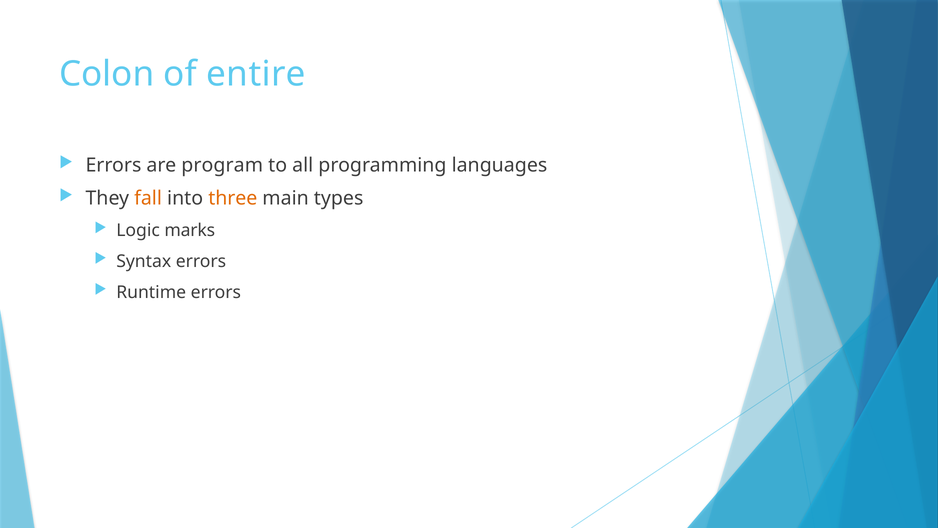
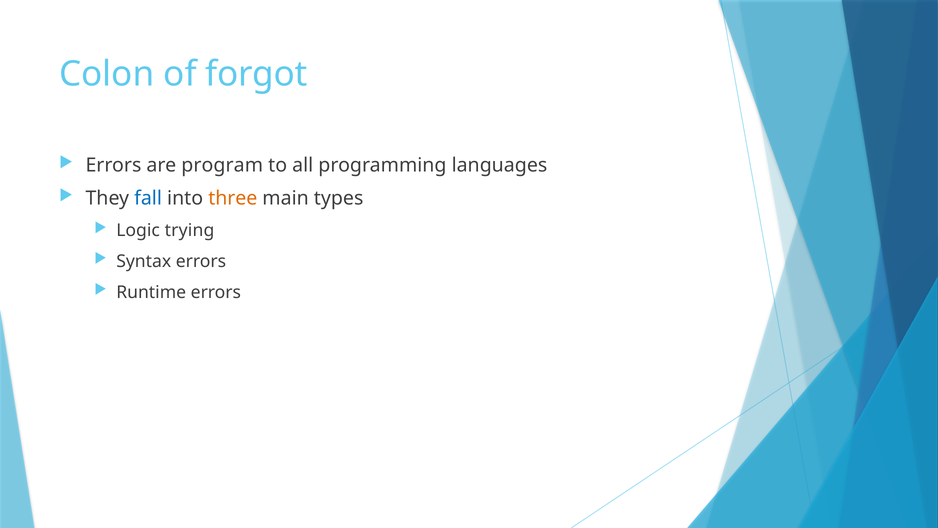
entire: entire -> forgot
fall colour: orange -> blue
marks: marks -> trying
